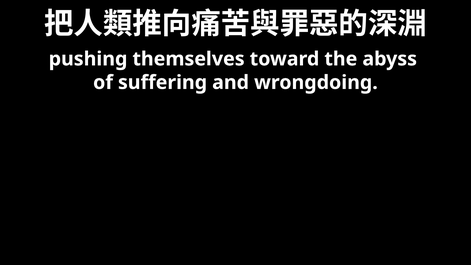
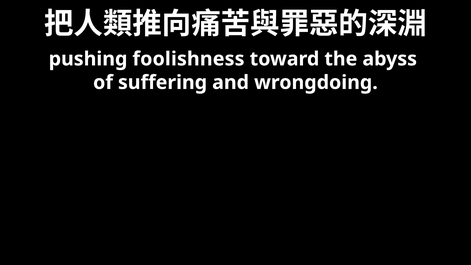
themselves: themselves -> foolishness
